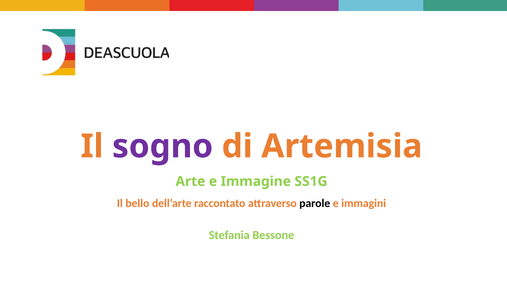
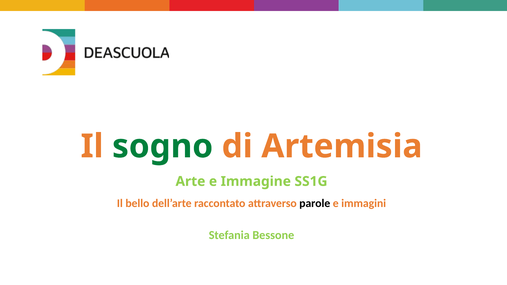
sogno colour: purple -> green
